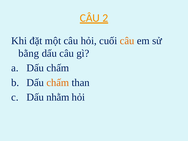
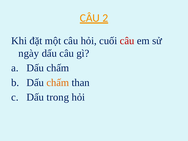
câu at (127, 41) colour: orange -> red
bằng: bằng -> ngày
nhằm: nhằm -> trong
